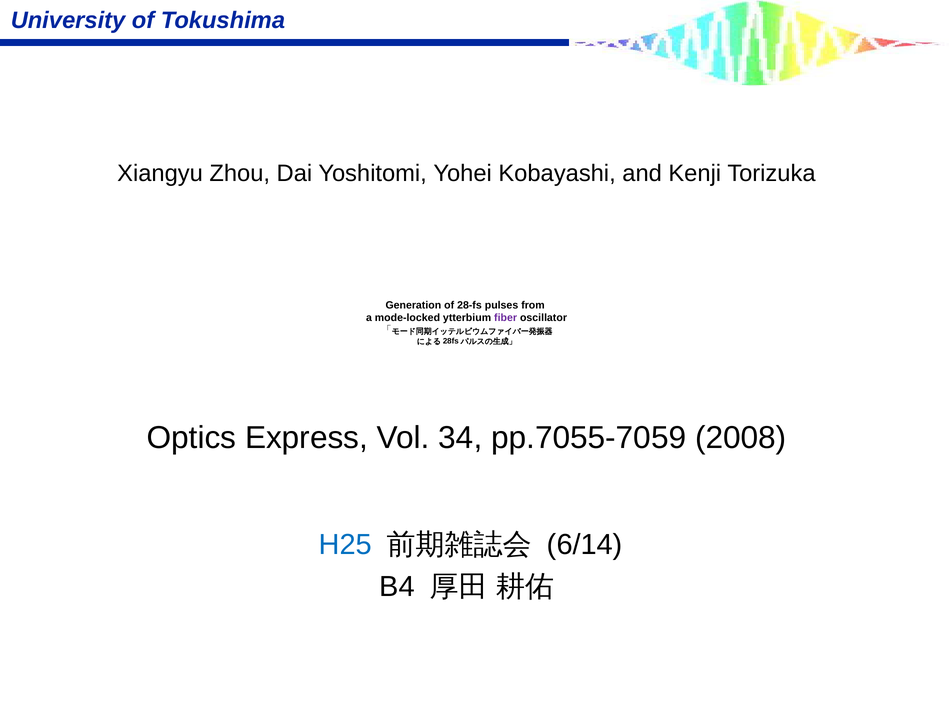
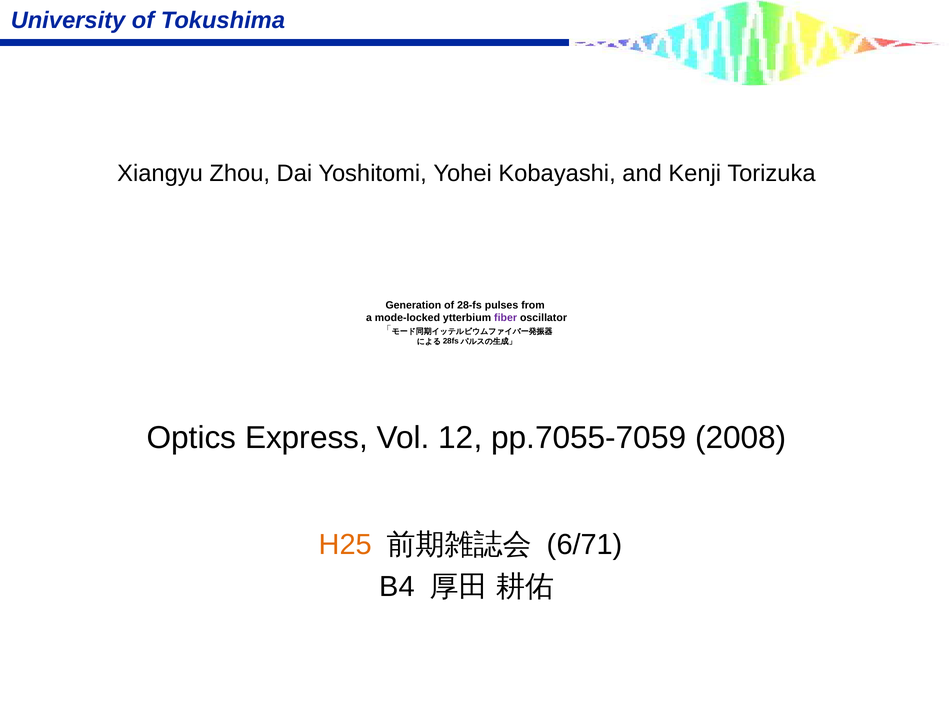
34: 34 -> 12
H25 colour: blue -> orange
6/14: 6/14 -> 6/71
